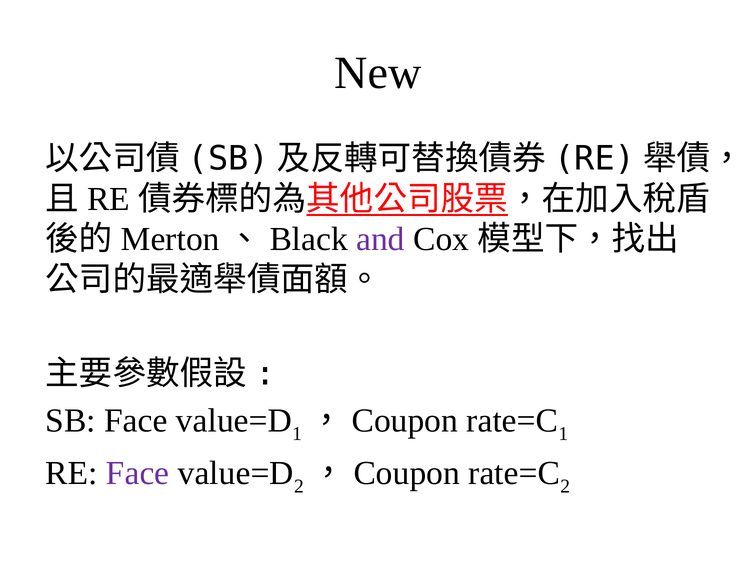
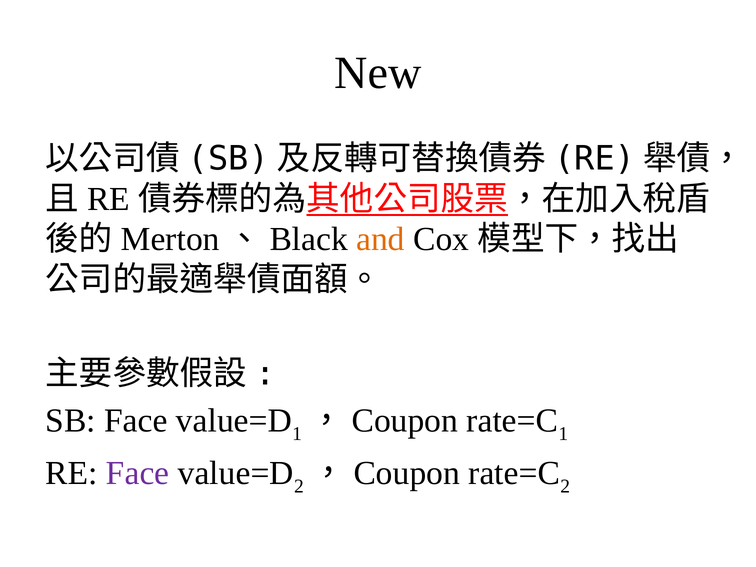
and colour: purple -> orange
